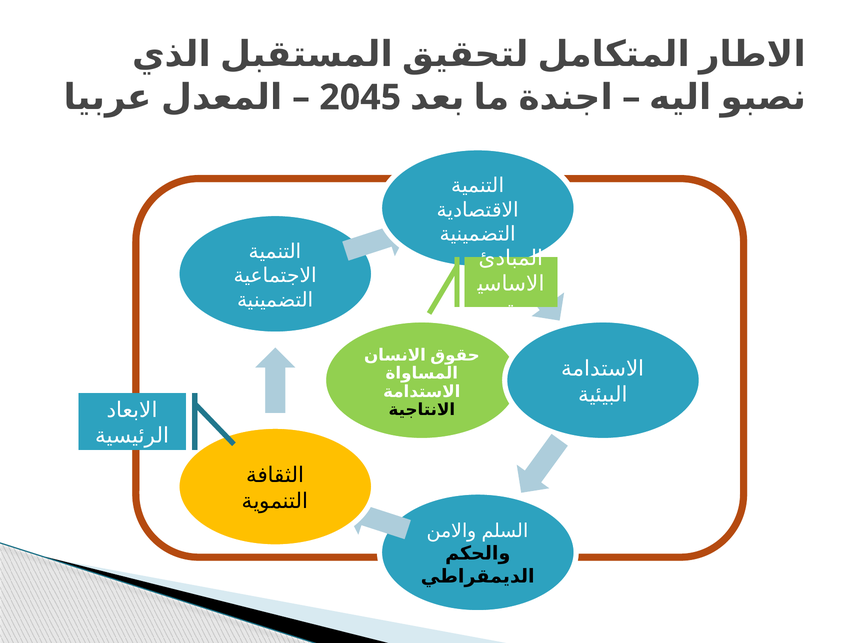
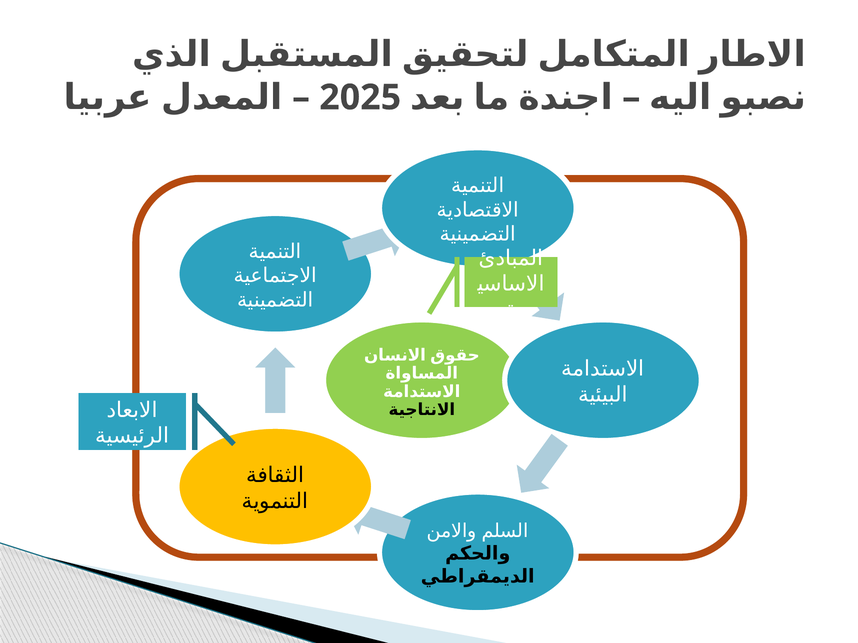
2045: 2045 -> 2025
